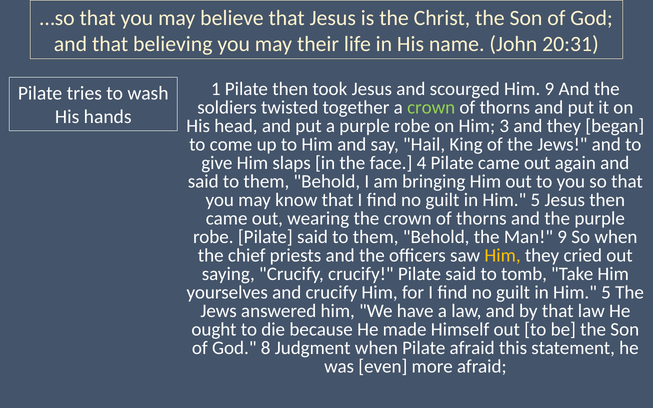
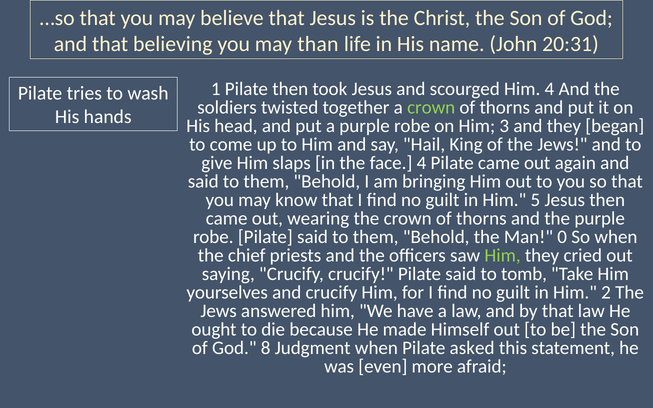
their: their -> than
Him 9: 9 -> 4
Man 9: 9 -> 0
Him at (503, 256) colour: yellow -> light green
5 at (606, 293): 5 -> 2
Pilate afraid: afraid -> asked
